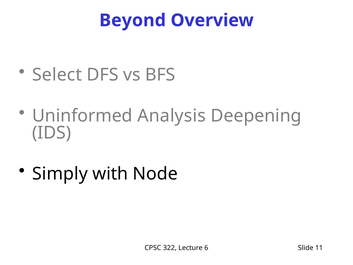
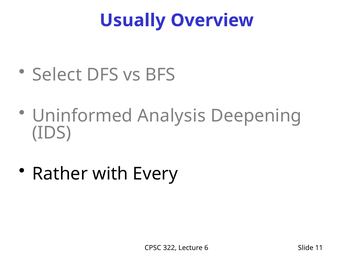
Beyond: Beyond -> Usually
Simply: Simply -> Rather
Node: Node -> Every
